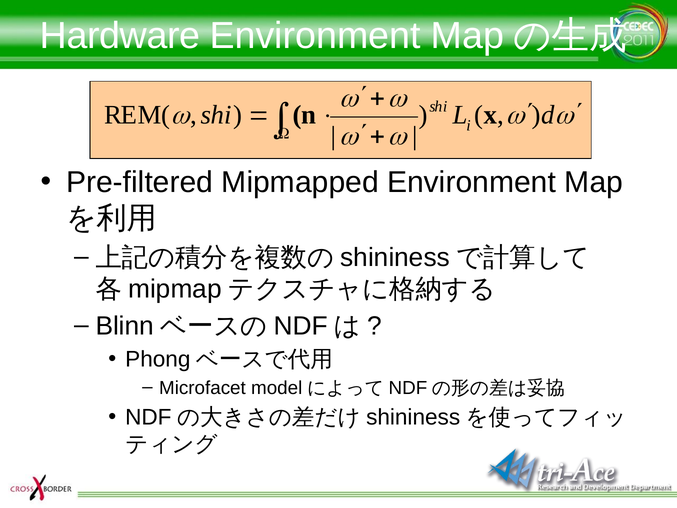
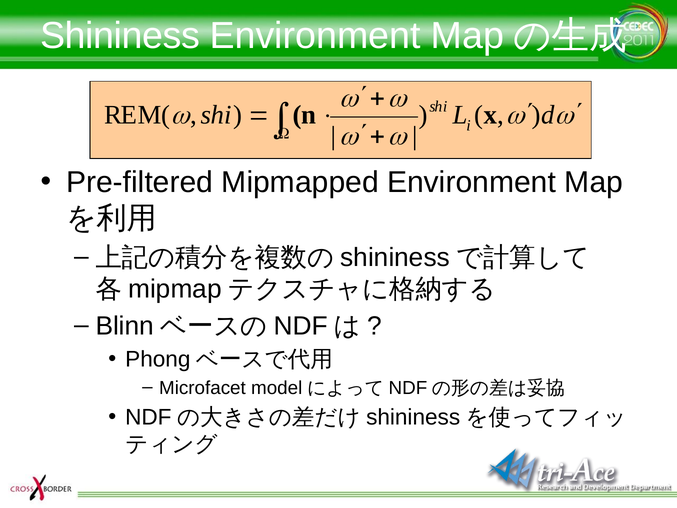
Hardware at (120, 36): Hardware -> Shininess
